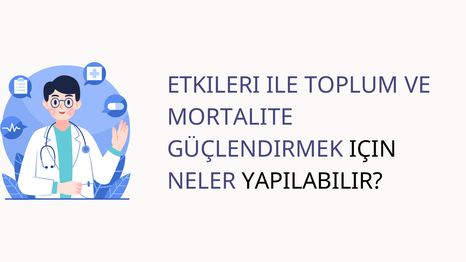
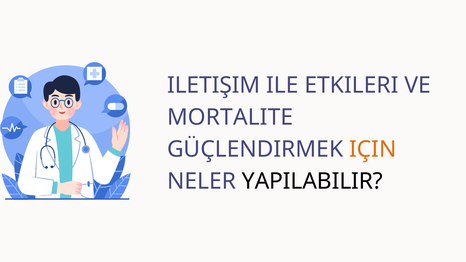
ETKILERI: ETKILERI -> ILETIŞIM
TOPLUM: TOPLUM -> ETKILERI
IÇIN colour: black -> orange
